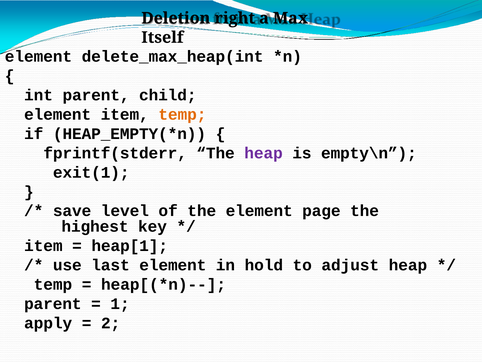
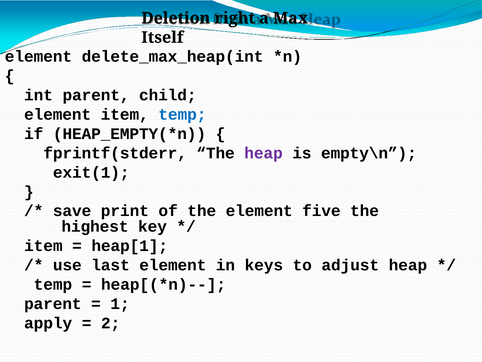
temp at (182, 114) colour: orange -> blue
level: level -> print
page: page -> five
hold: hold -> keys
